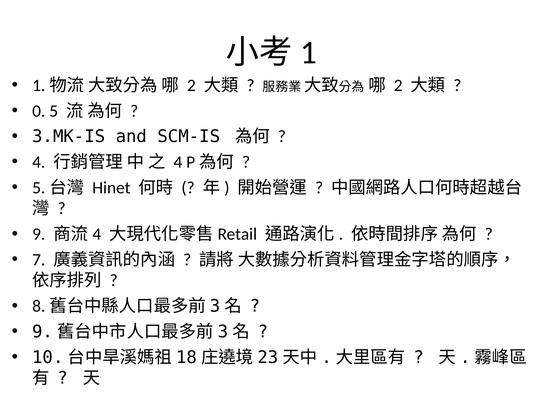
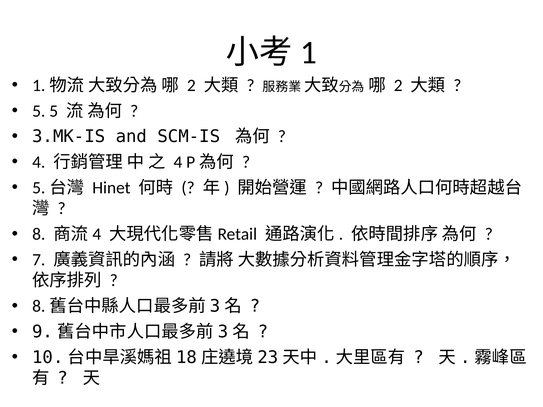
0 at (39, 111): 0 -> 5
9: 9 -> 8
